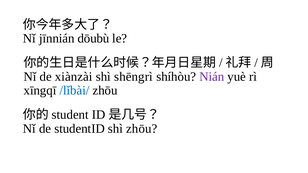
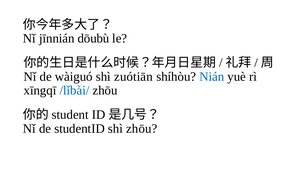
xiànzài: xiànzài -> wàiguó
shēngrì: shēngrì -> zuótiān
Nián colour: purple -> blue
